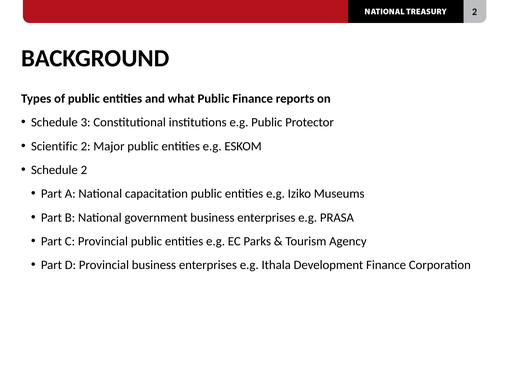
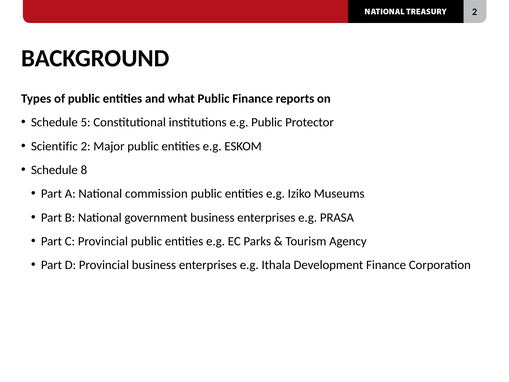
3: 3 -> 5
Schedule 2: 2 -> 8
capacitation: capacitation -> commission
